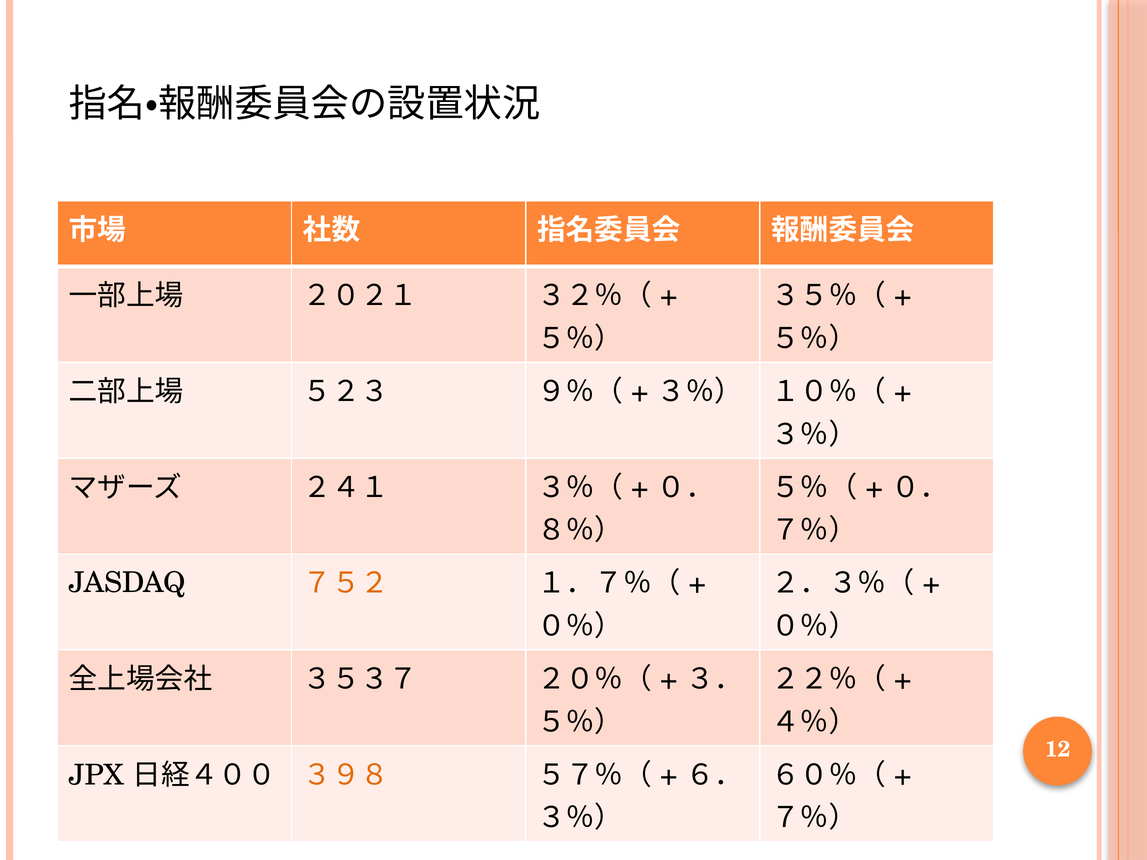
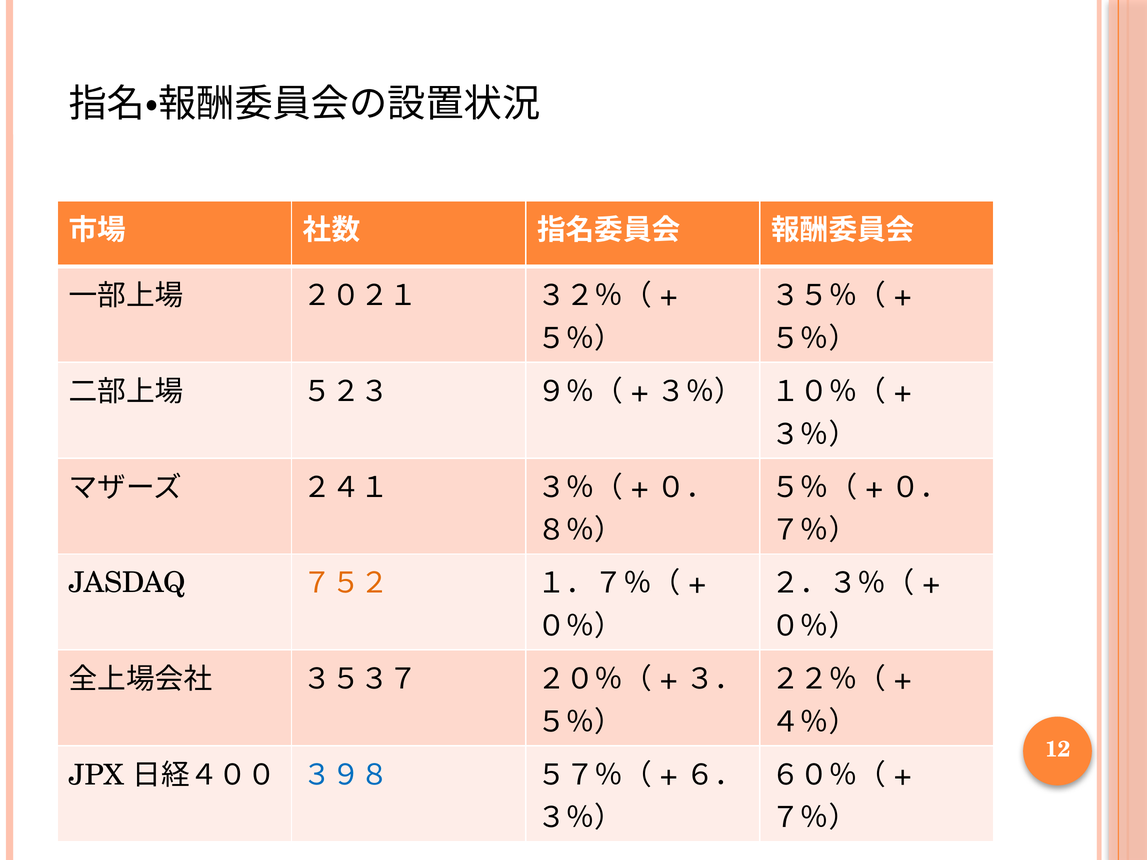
３９８ colour: orange -> blue
